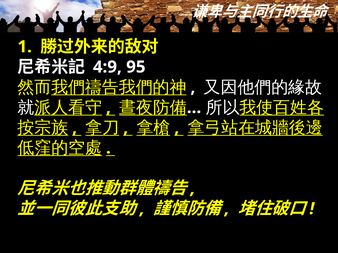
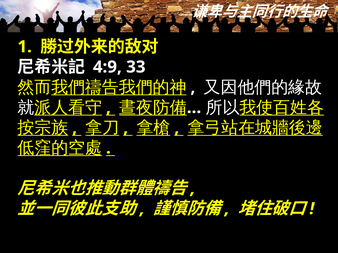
95: 95 -> 33
